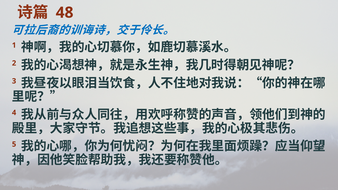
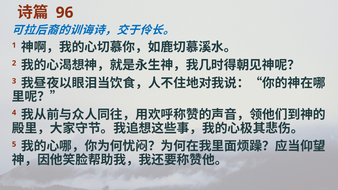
48: 48 -> 96
